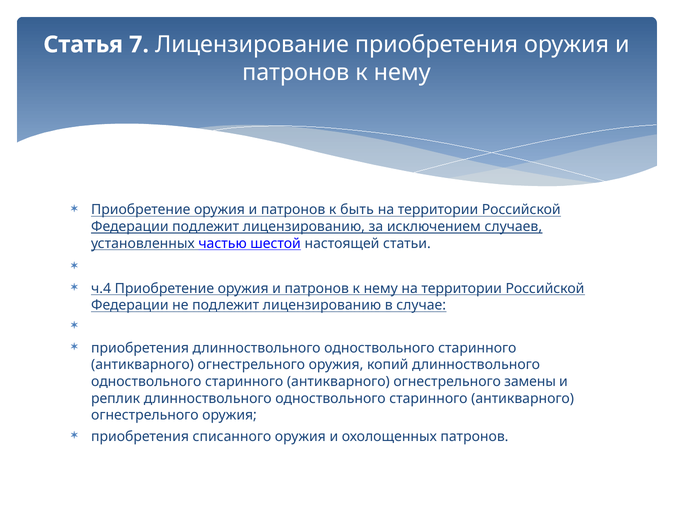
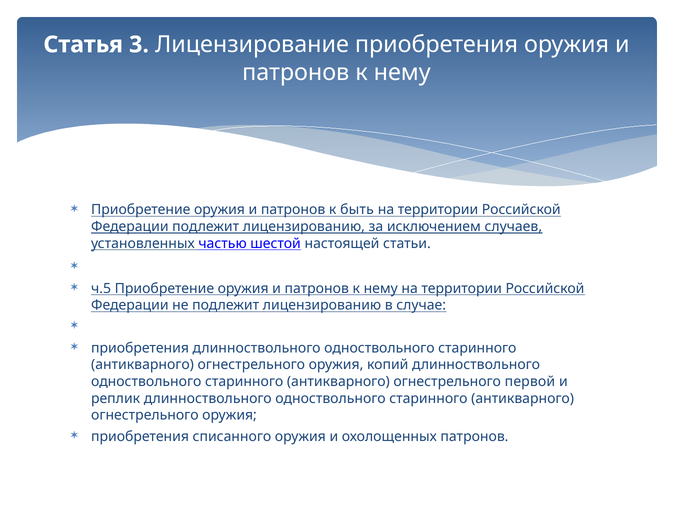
7: 7 -> 3
ч.4: ч.4 -> ч.5
замены: замены -> первой
